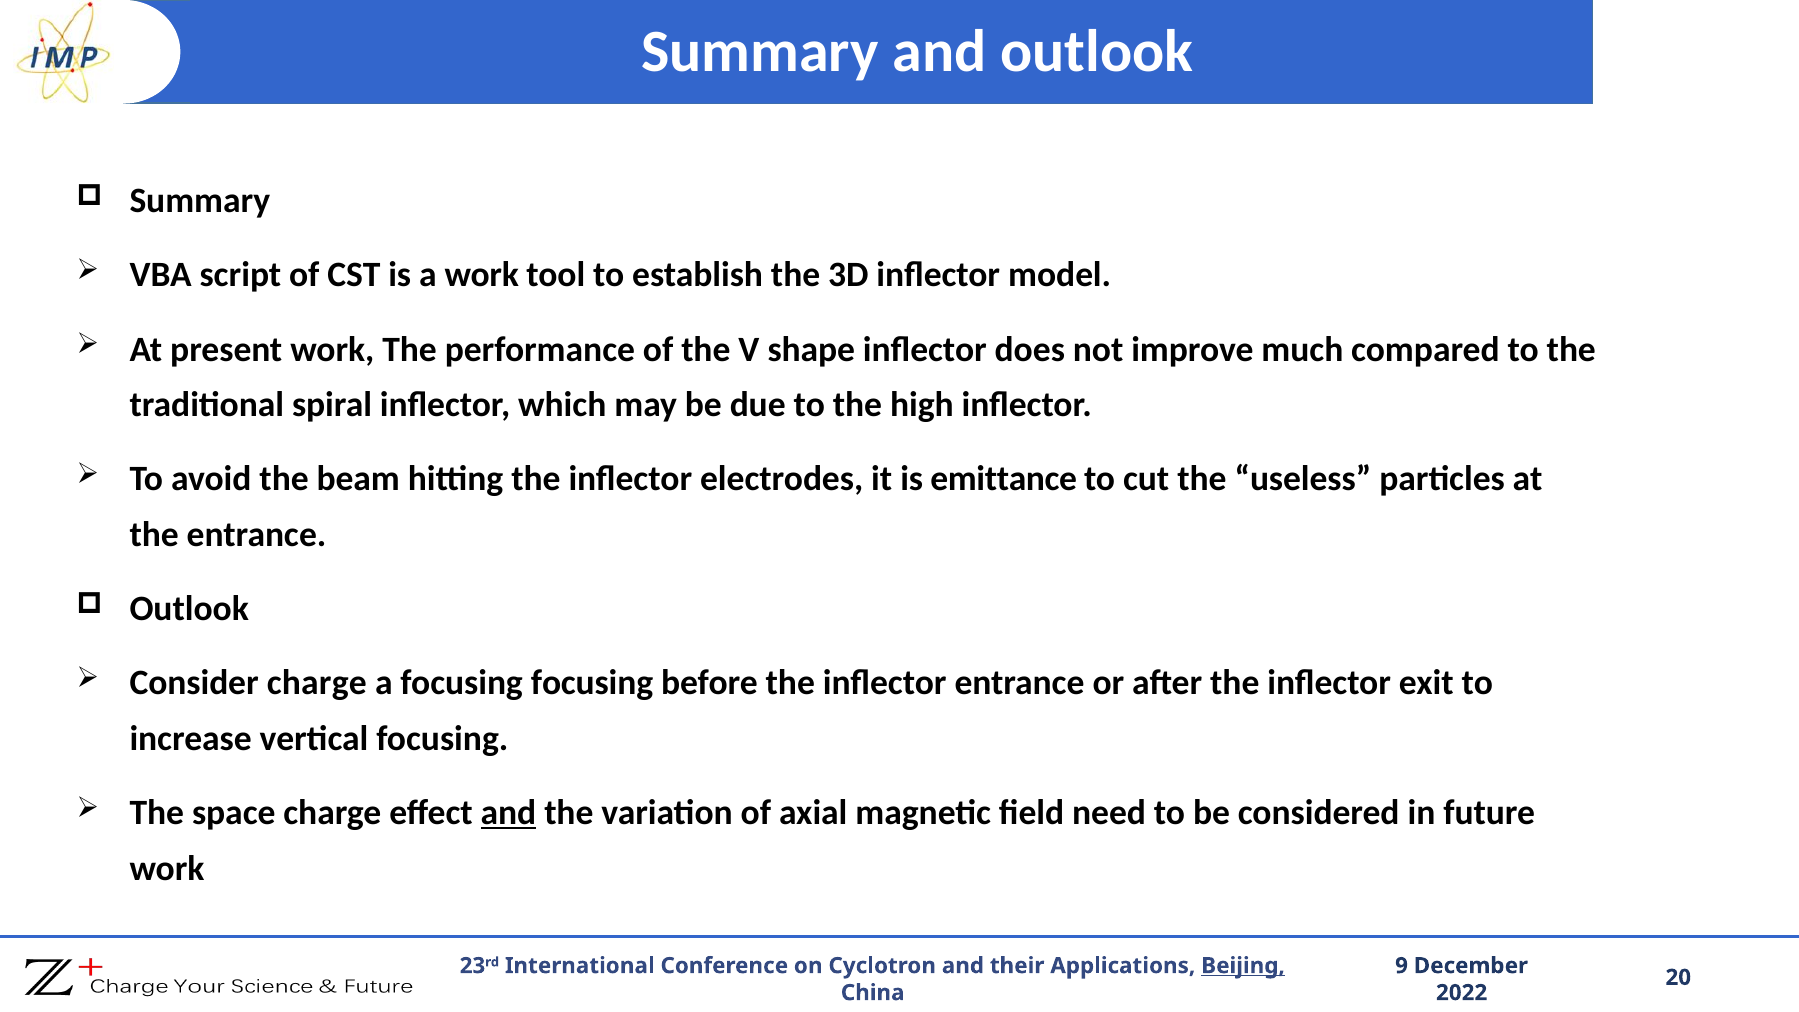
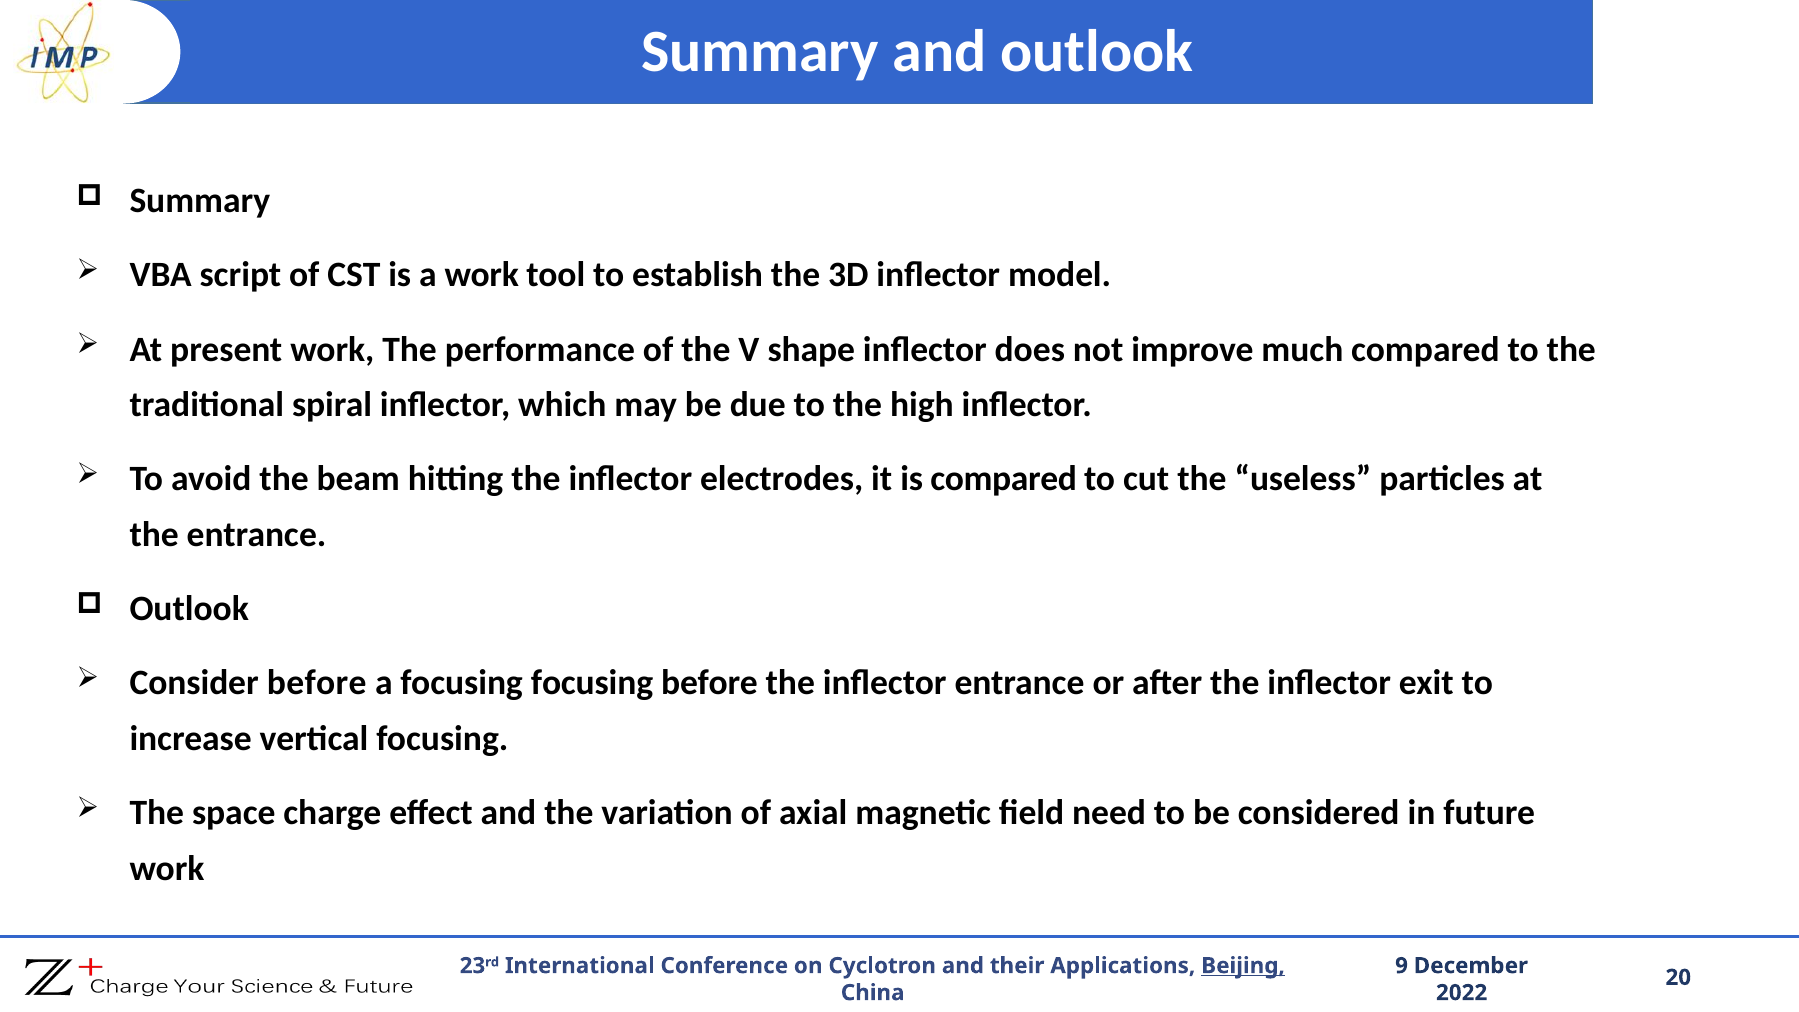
is emittance: emittance -> compared
Consider charge: charge -> before
and at (508, 813) underline: present -> none
